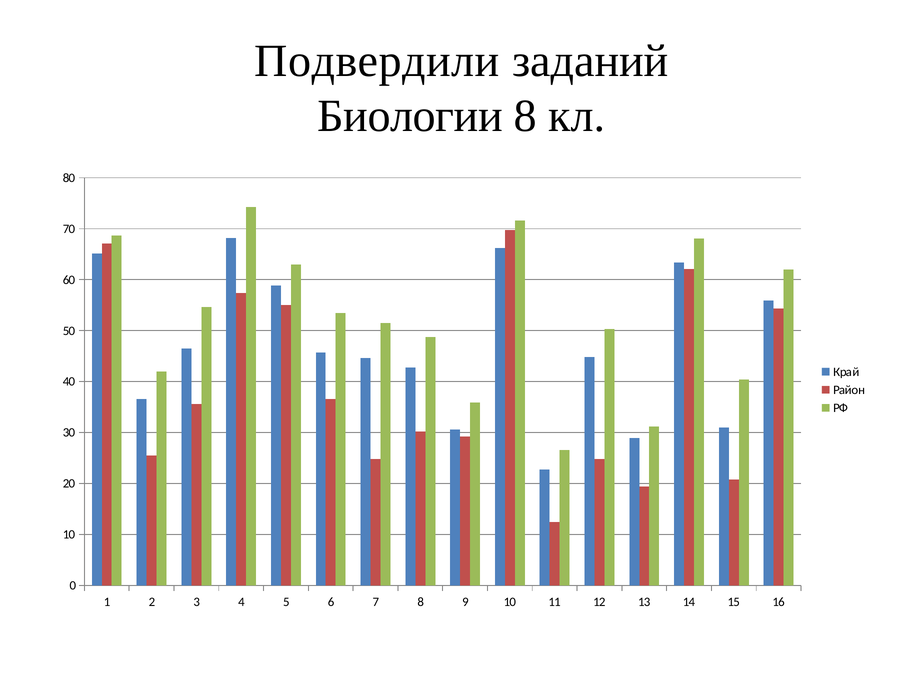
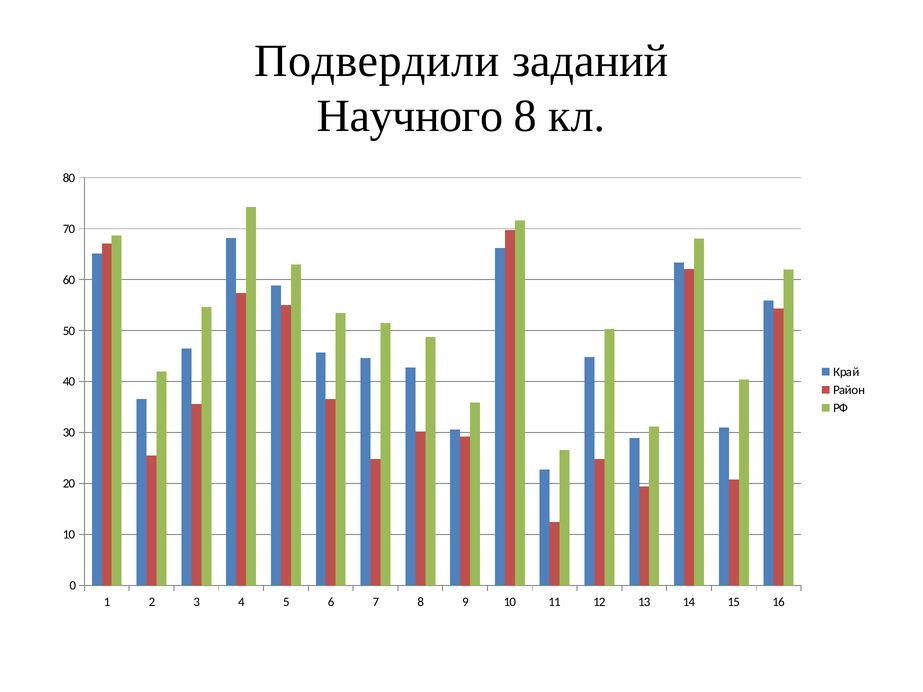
Биологии: Биологии -> Научного
